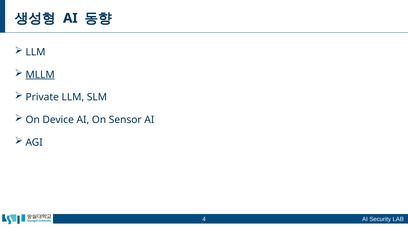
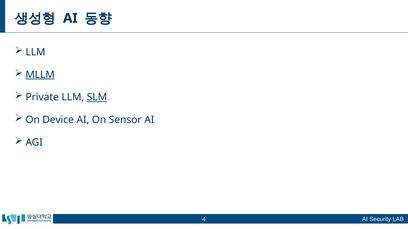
SLM underline: none -> present
